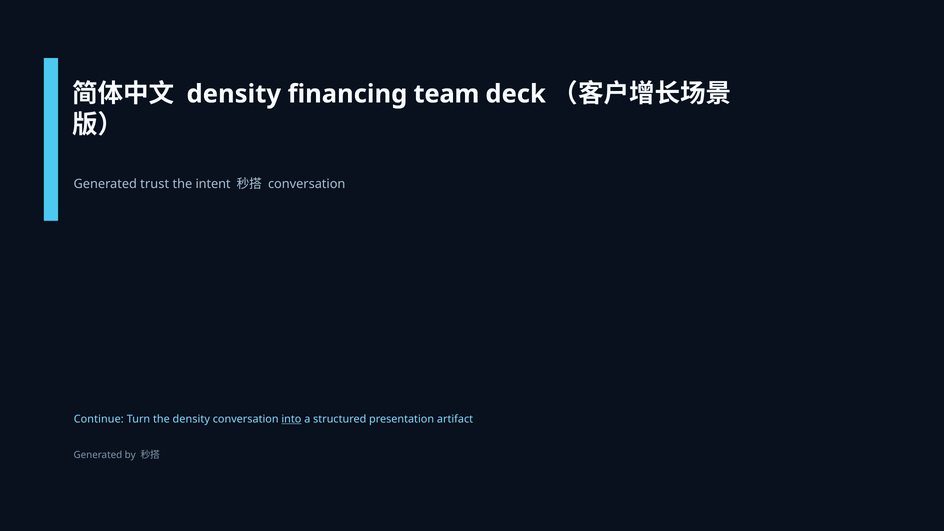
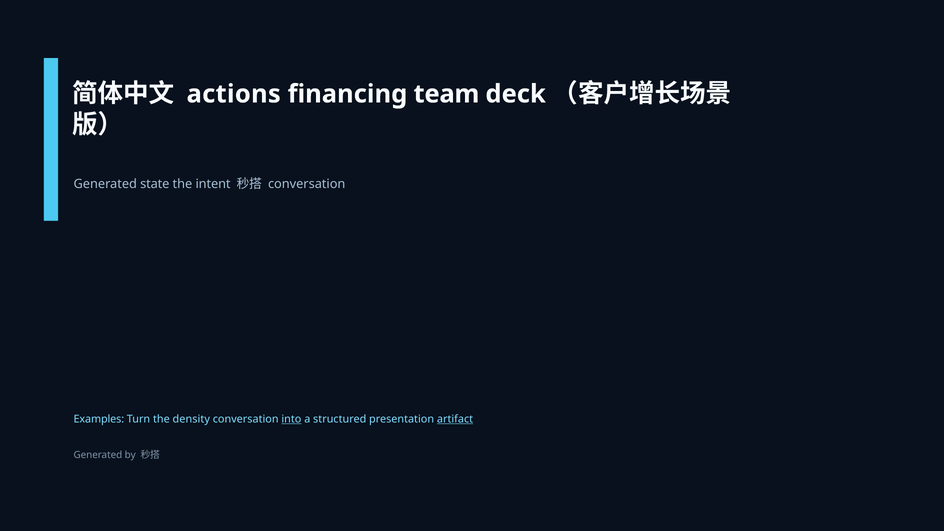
density at (234, 94): density -> actions
trust: trust -> state
Continue: Continue -> Examples
artifact underline: none -> present
